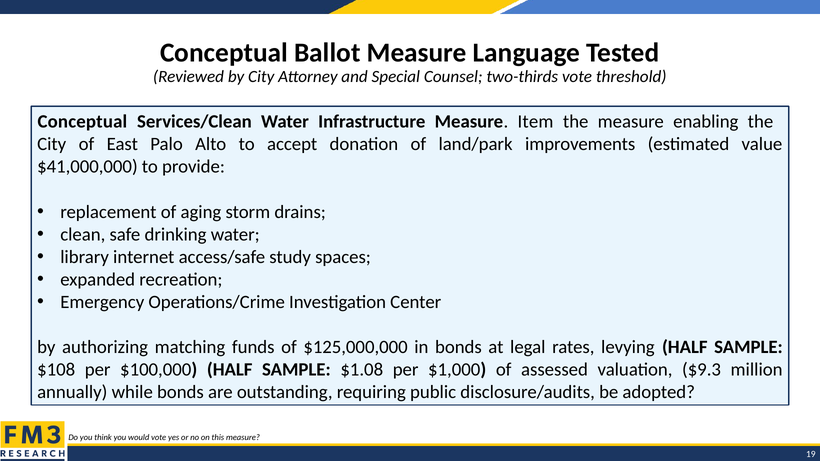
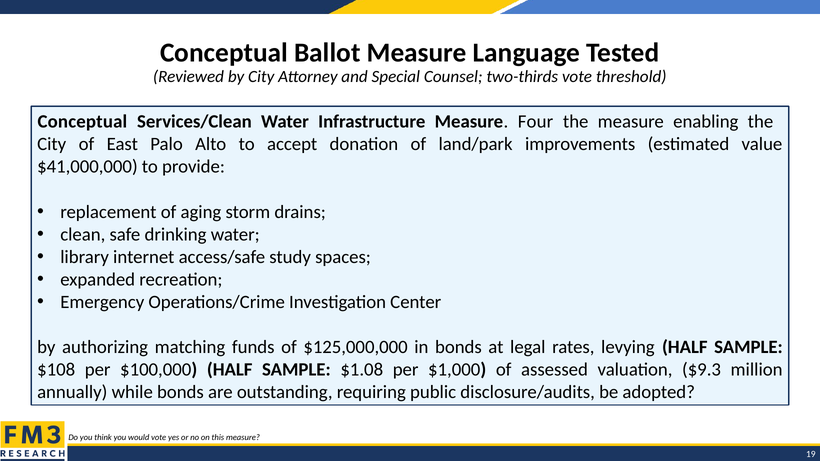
Item: Item -> Four
